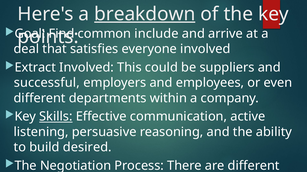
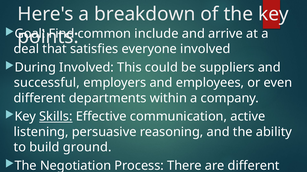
breakdown underline: present -> none
Extract: Extract -> During
desired: desired -> ground
